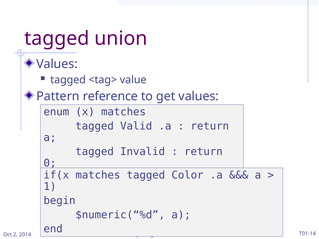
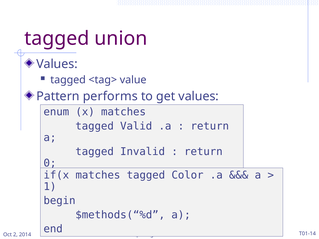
reference: reference -> performs
$numeric(“%d: $numeric(“%d -> $methods(“%d
